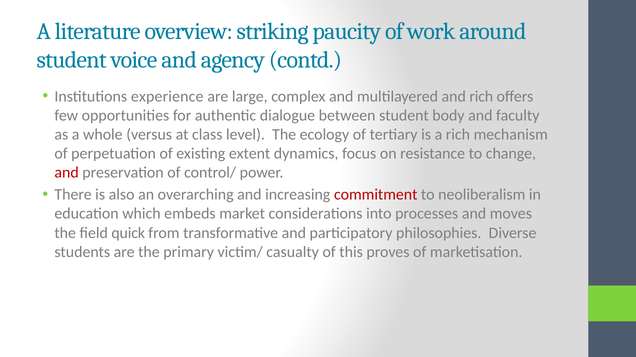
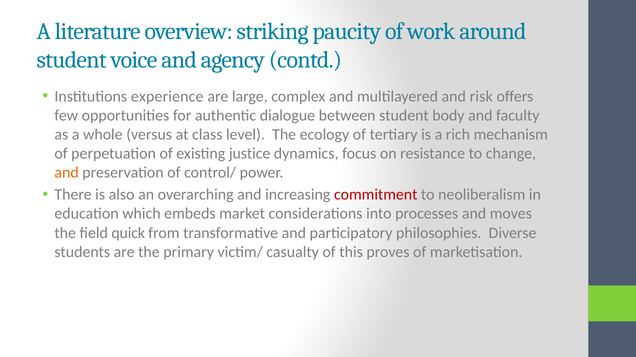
and rich: rich -> risk
extent: extent -> justice
and at (67, 173) colour: red -> orange
